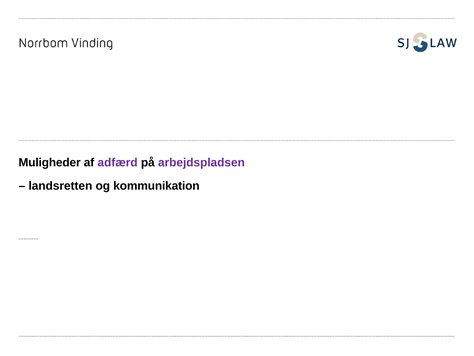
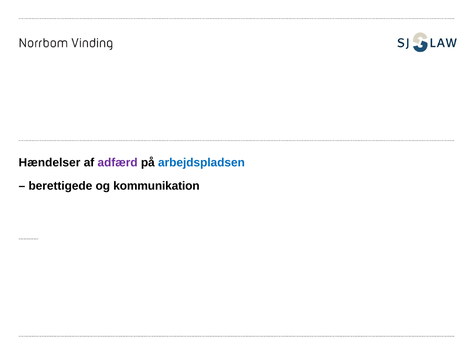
Muligheder: Muligheder -> Hændelser
arbejdspladsen colour: purple -> blue
landsretten: landsretten -> berettigede
